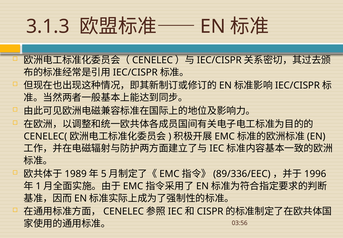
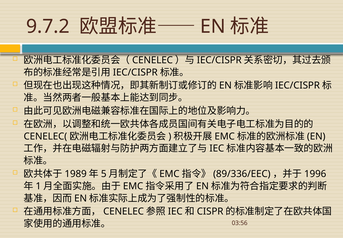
3.1.3: 3.1.3 -> 9.7.2
